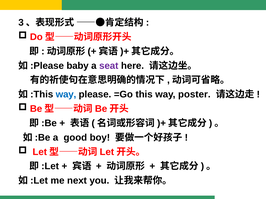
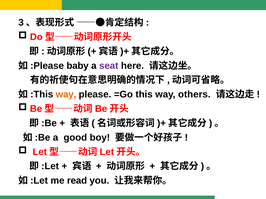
way at (66, 95) colour: blue -> orange
poster: poster -> others
next: next -> read
